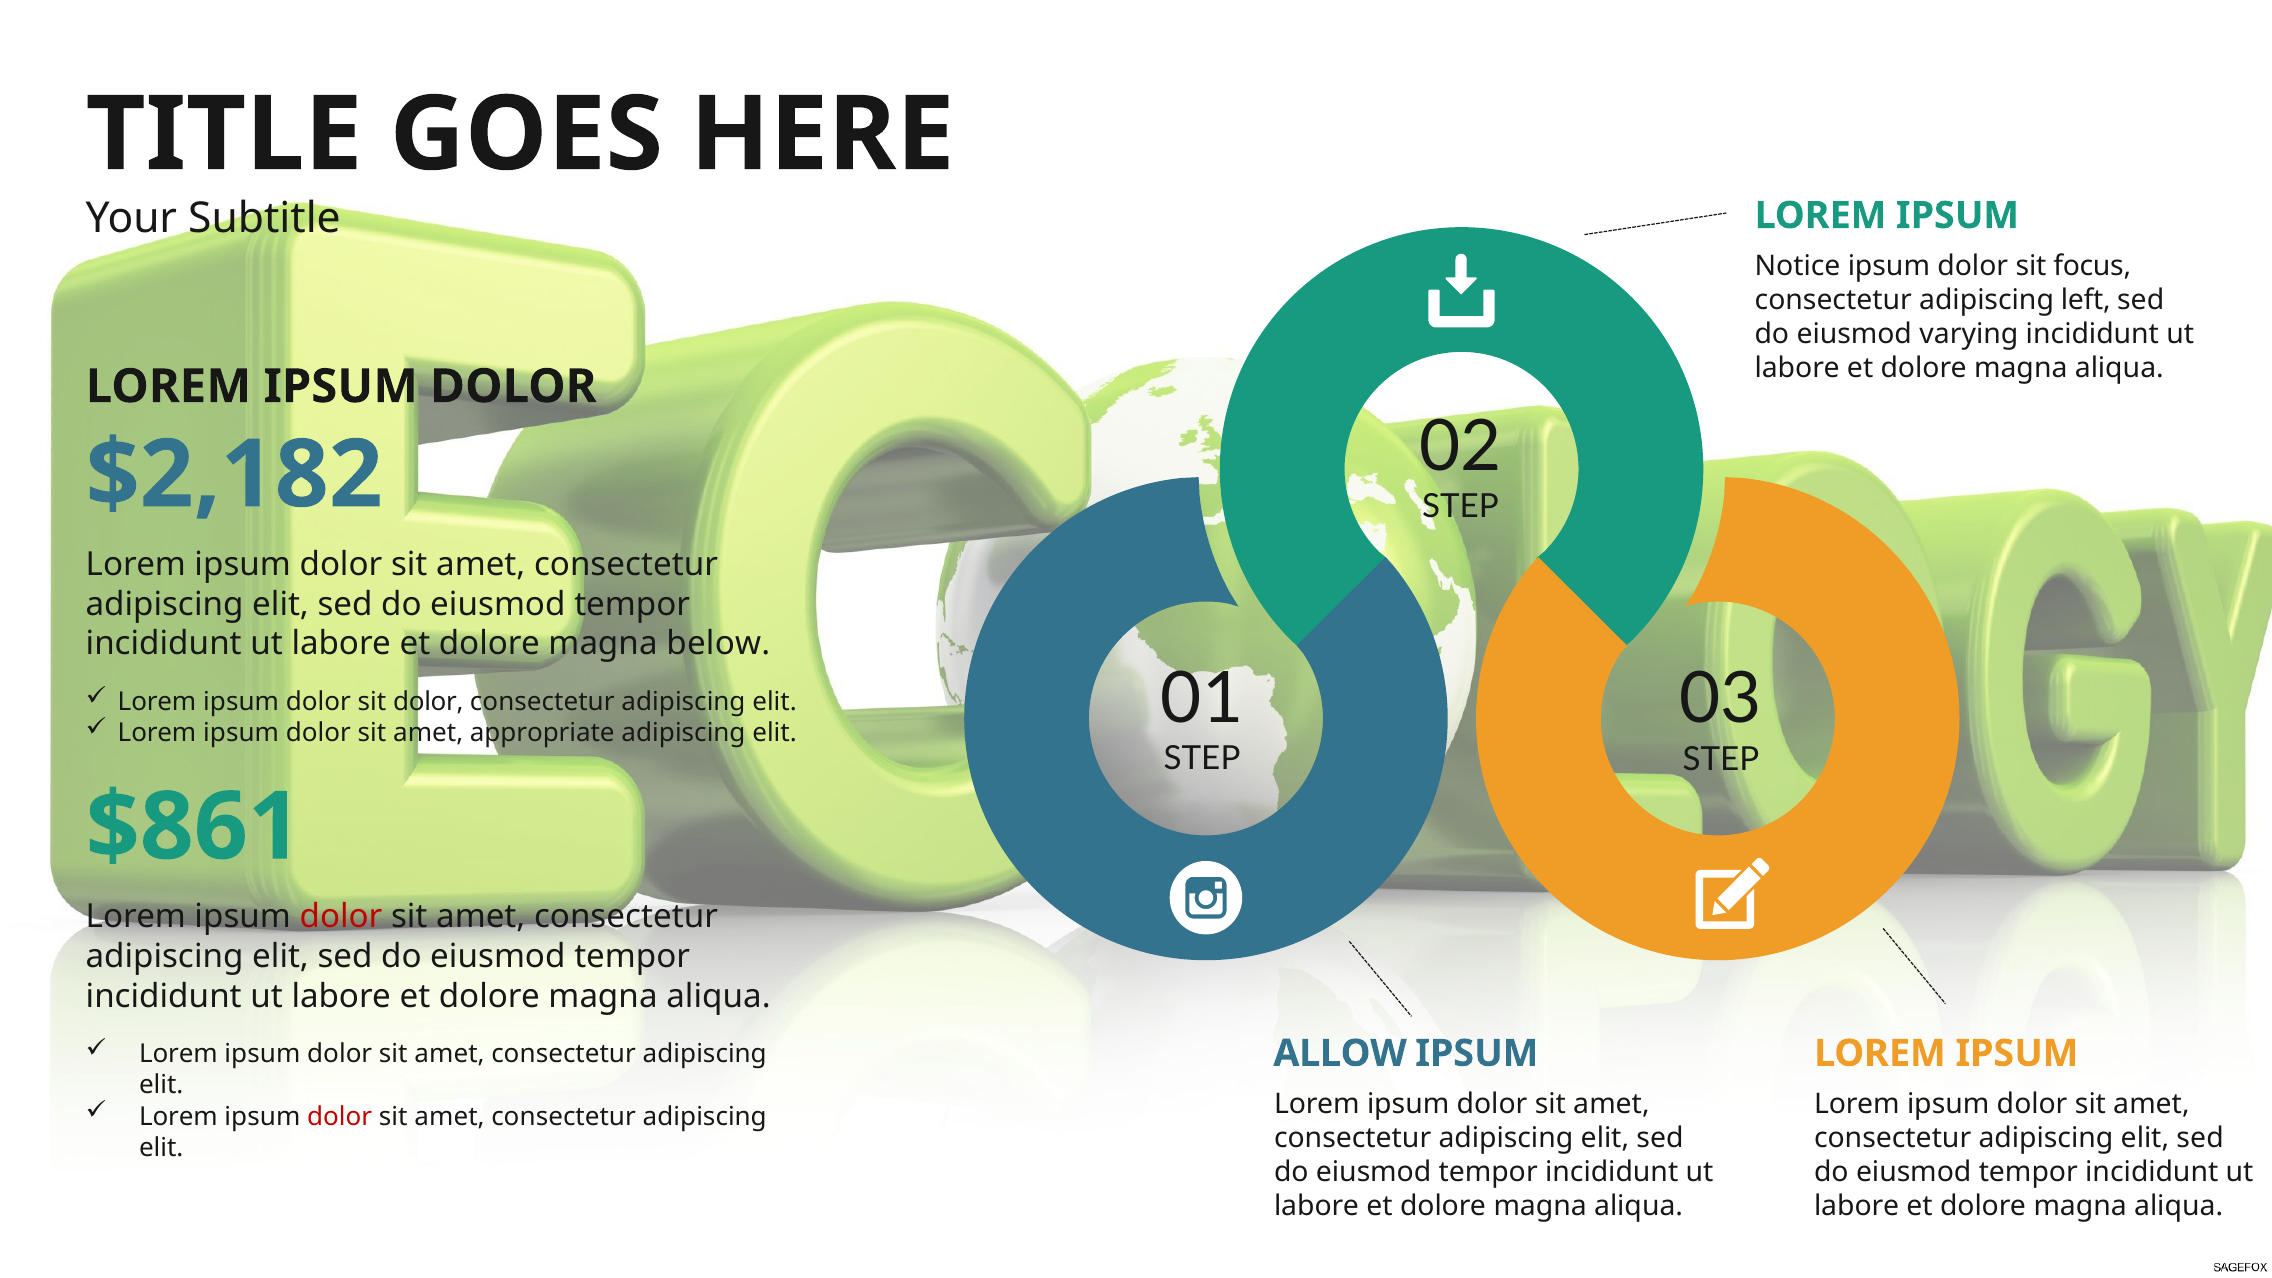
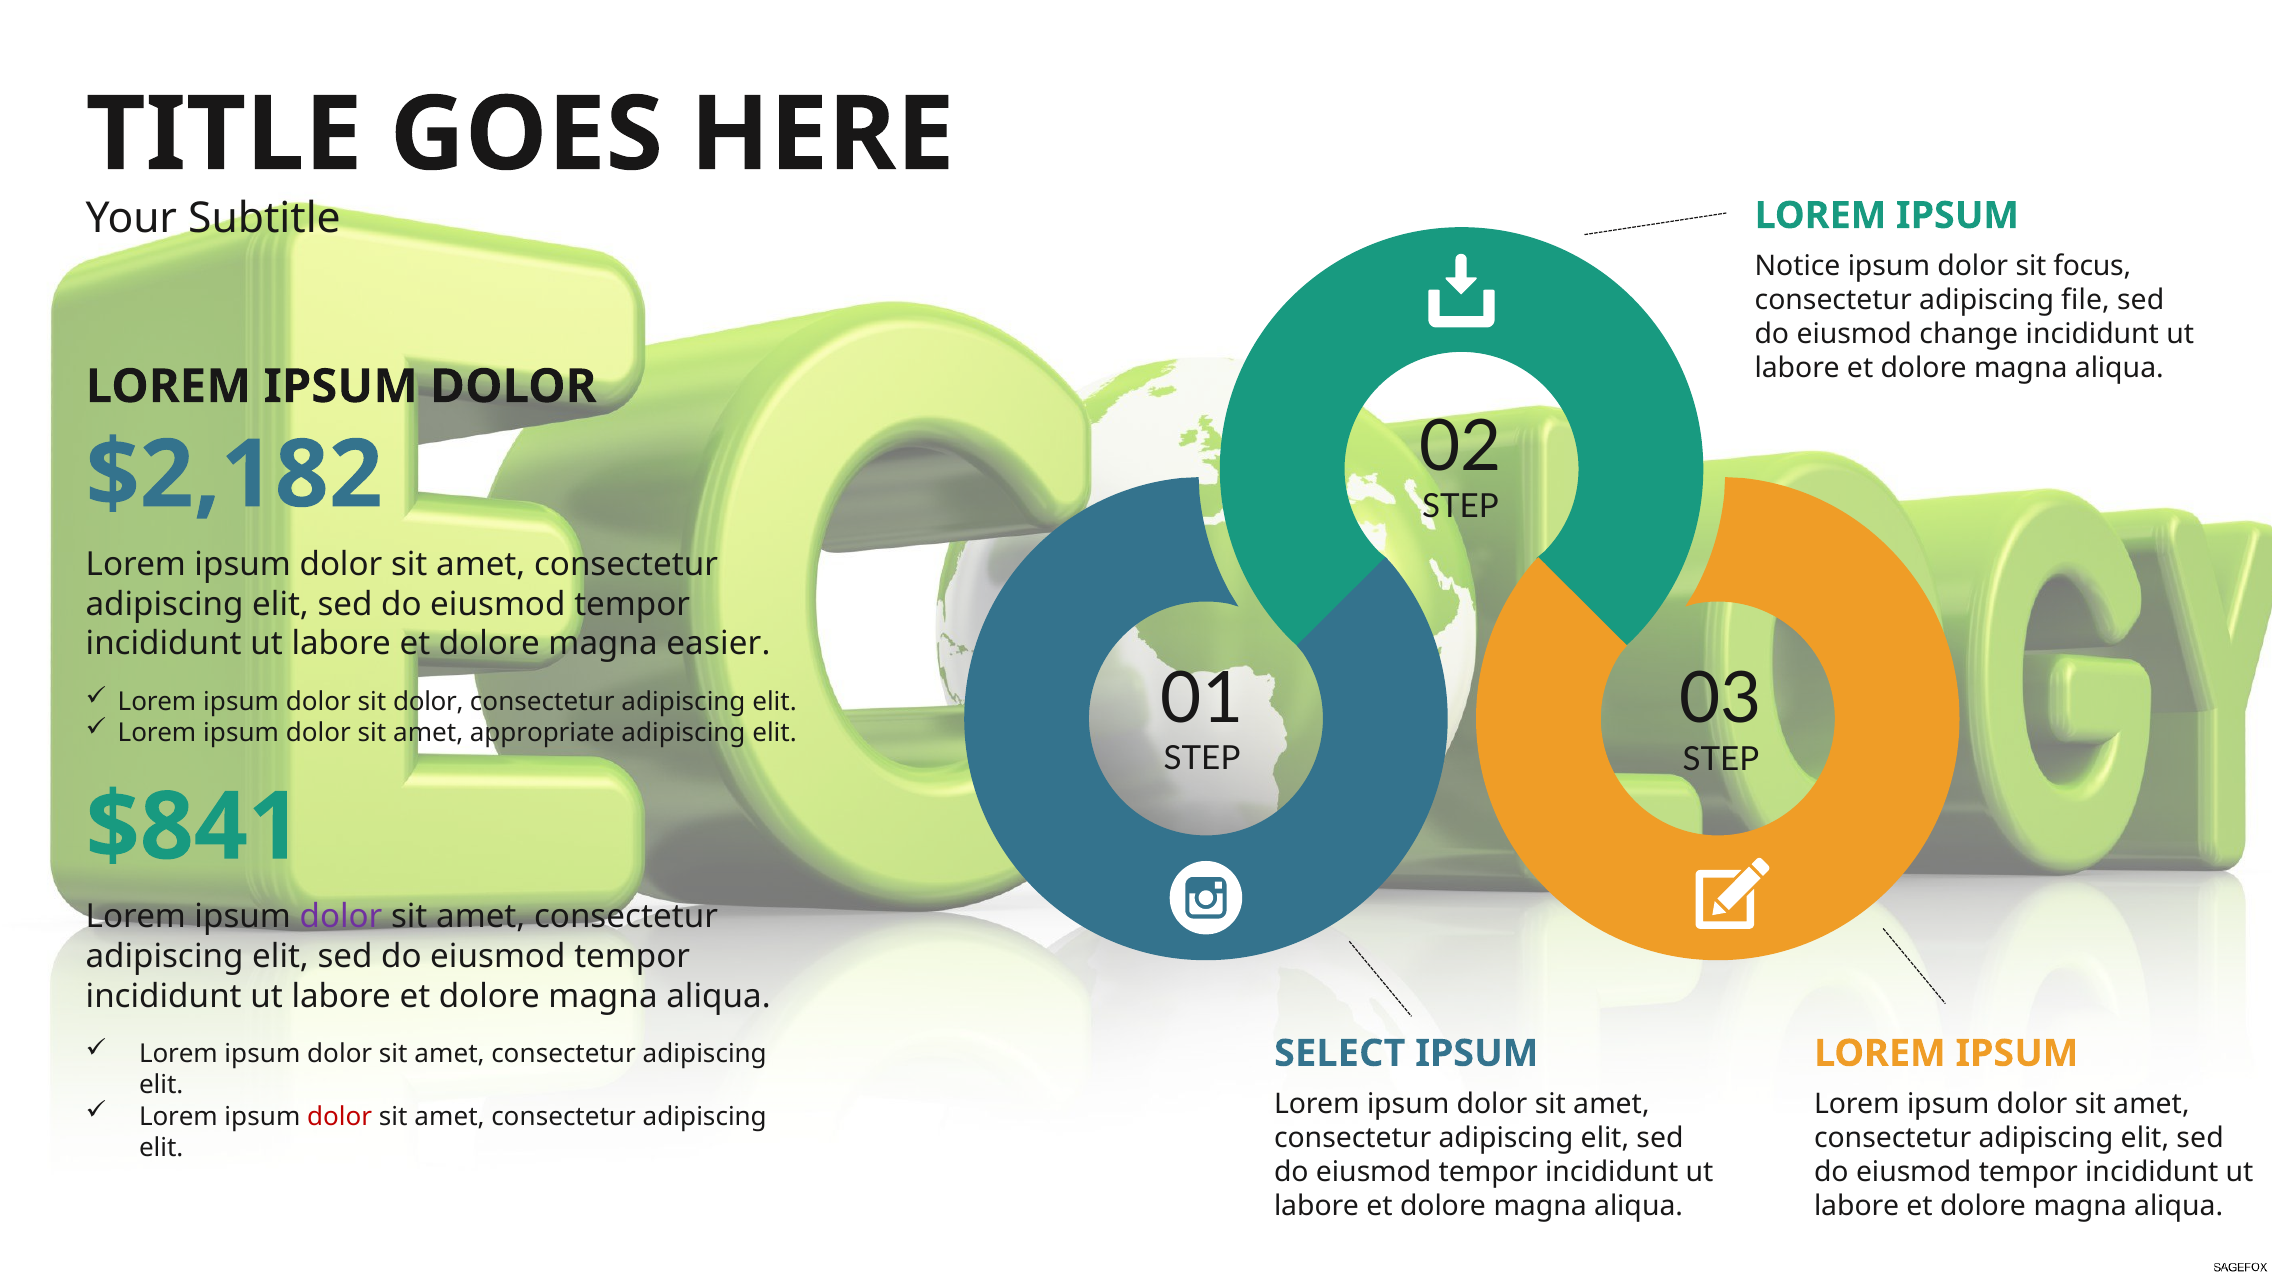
left: left -> file
varying: varying -> change
below: below -> easier
$861: $861 -> $841
dolor at (341, 917) colour: red -> purple
ALLOW: ALLOW -> SELECT
